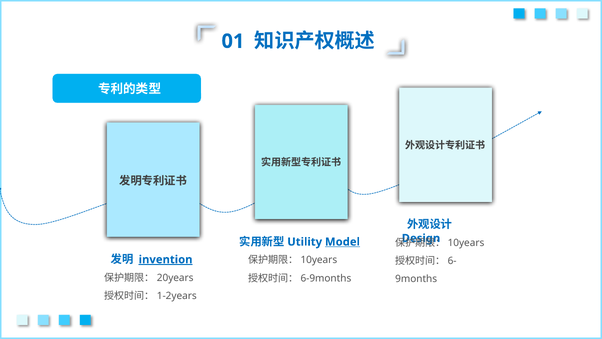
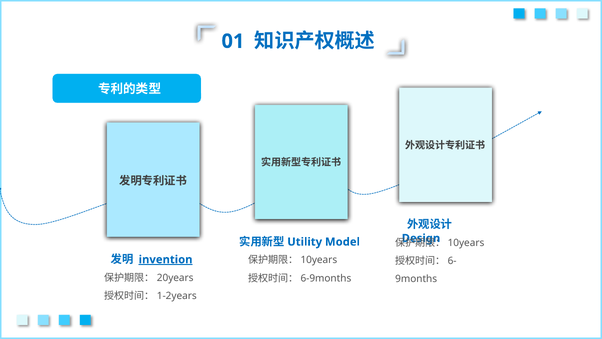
Model underline: present -> none
